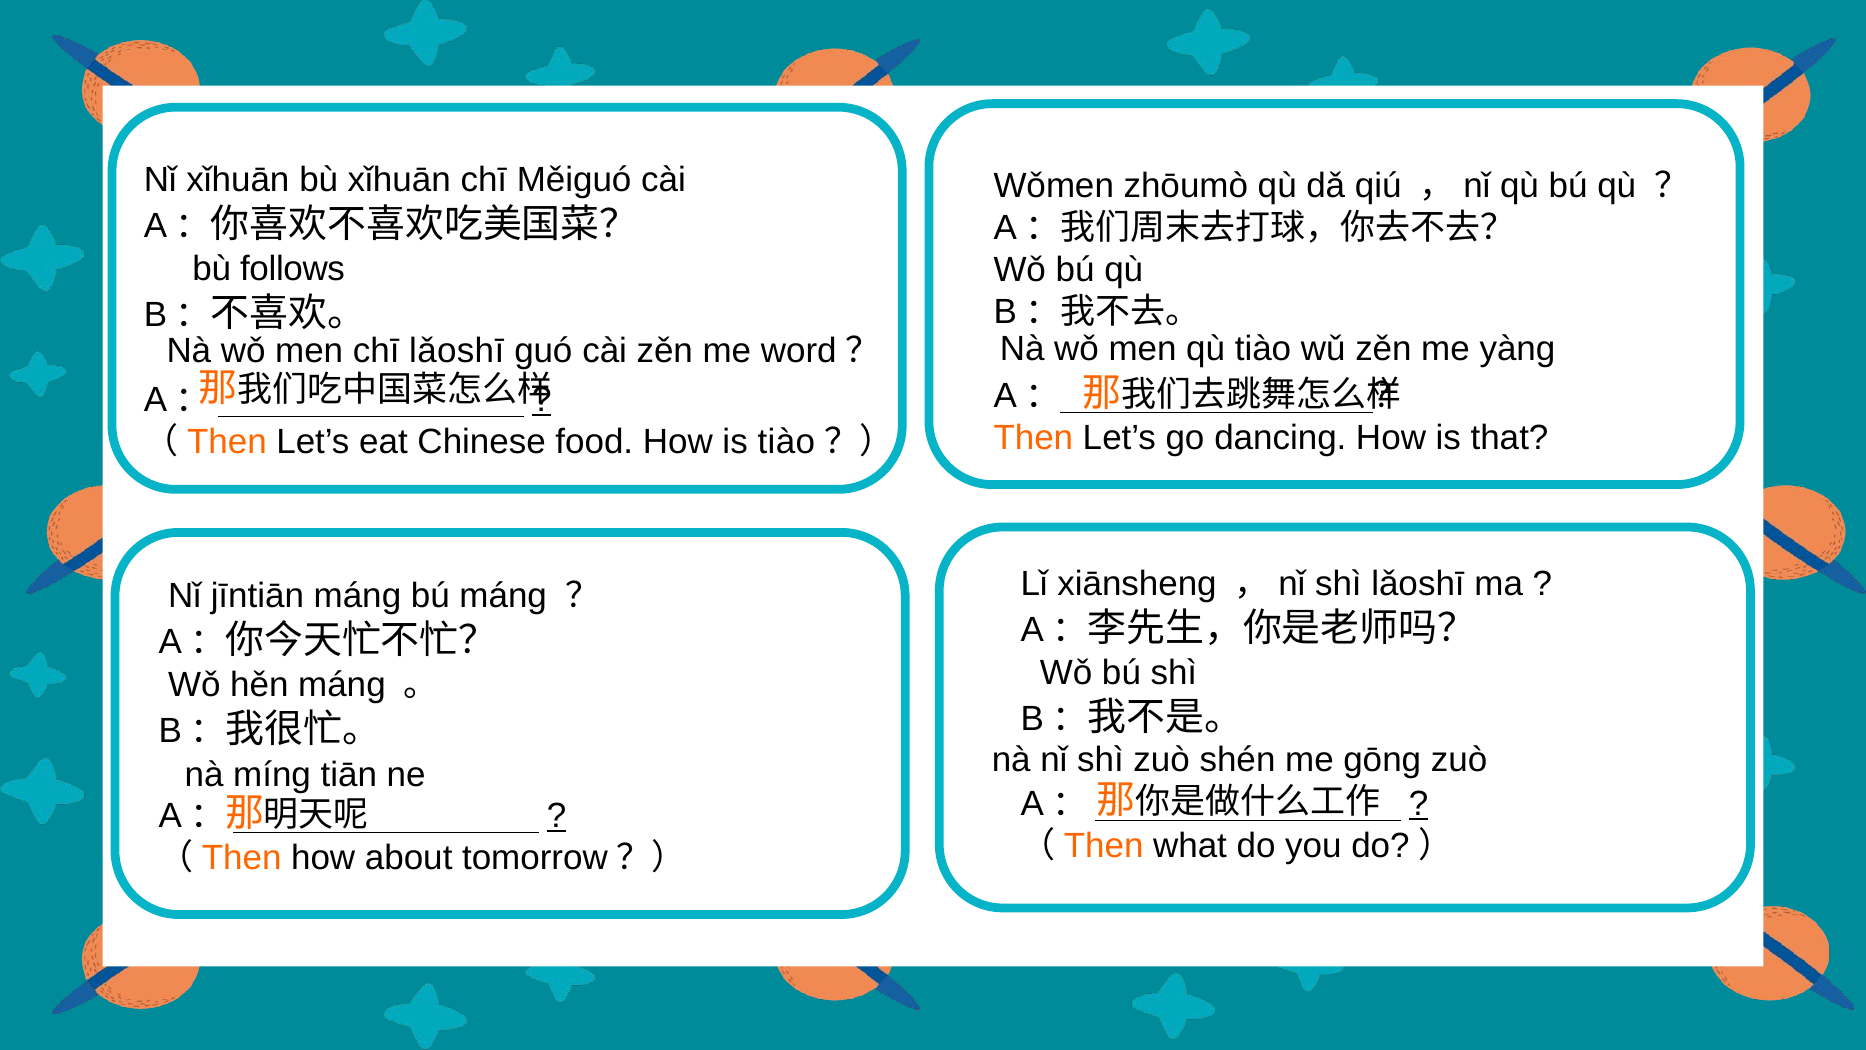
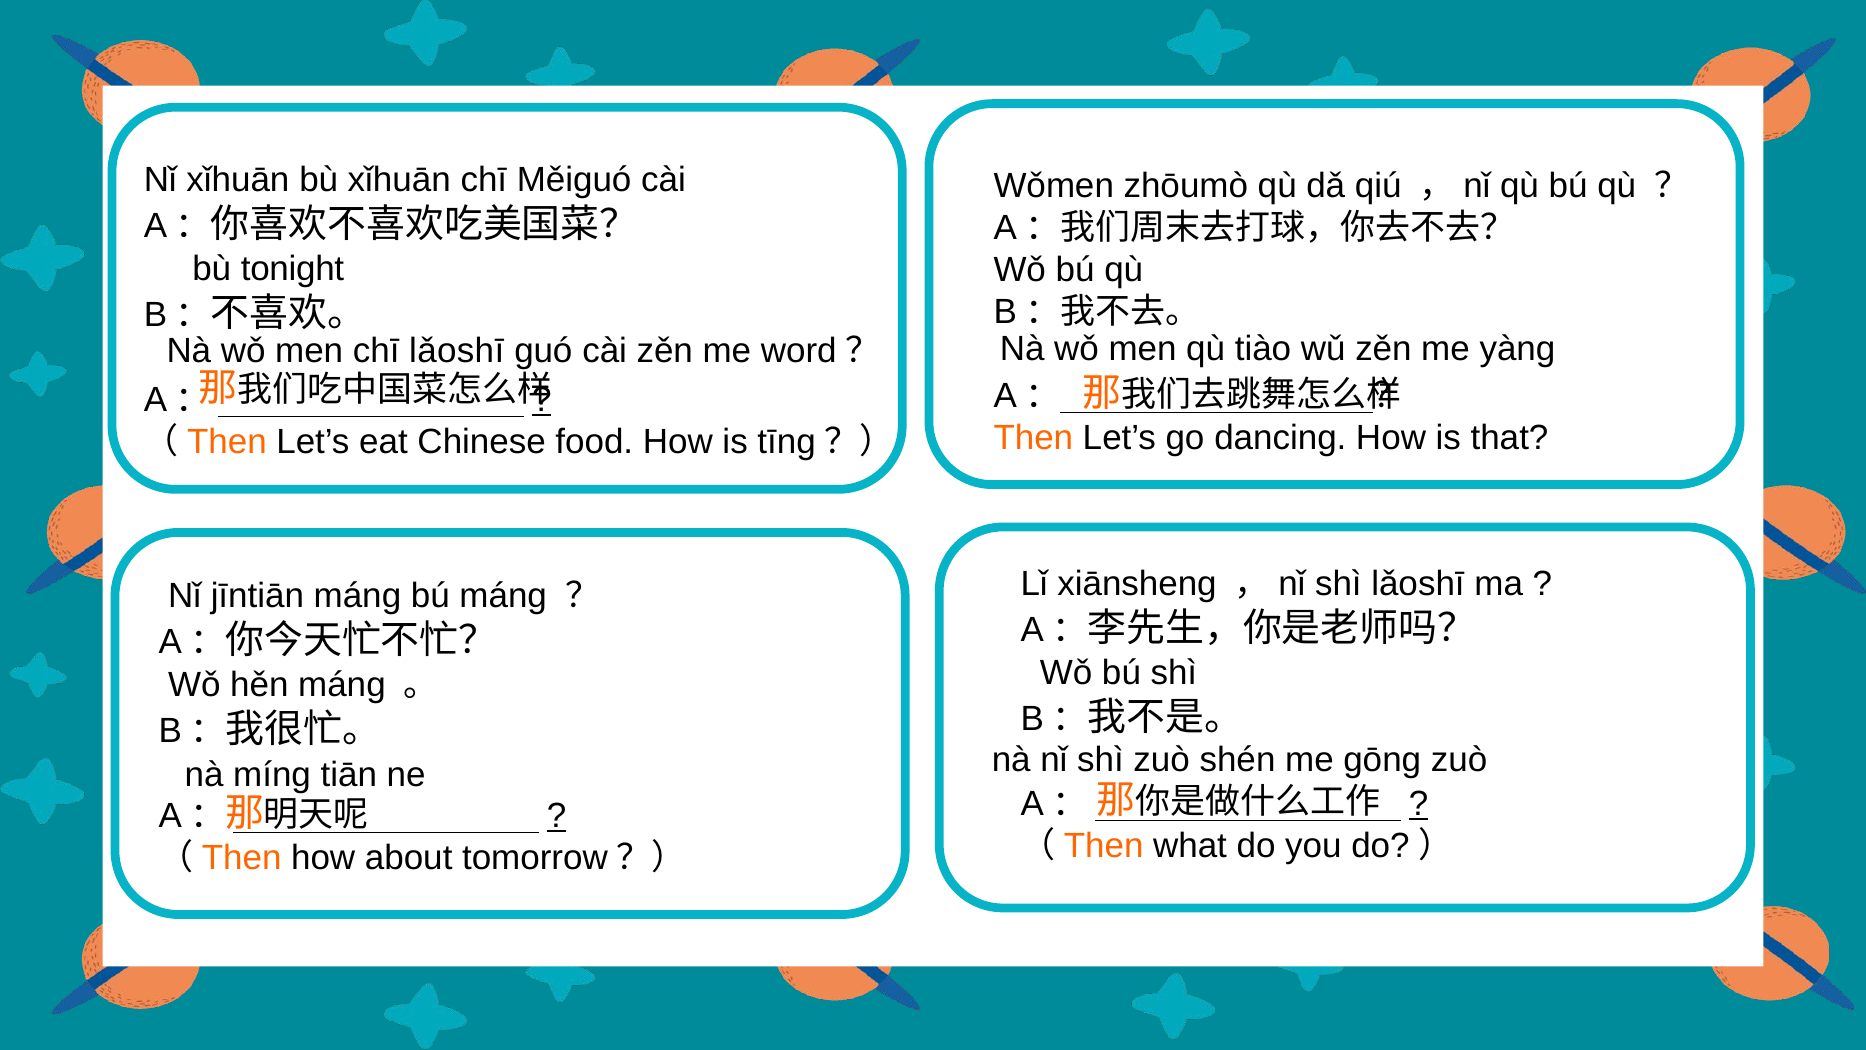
follows: follows -> tonight
is tiào: tiào -> tīng
